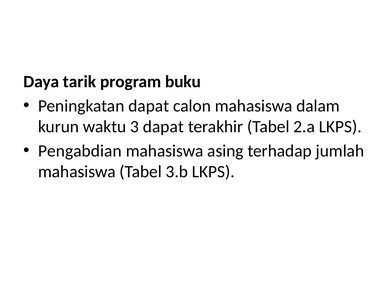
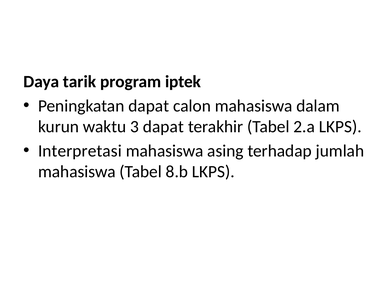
buku: buku -> iptek
Pengabdian: Pengabdian -> Interpretasi
3.b: 3.b -> 8.b
